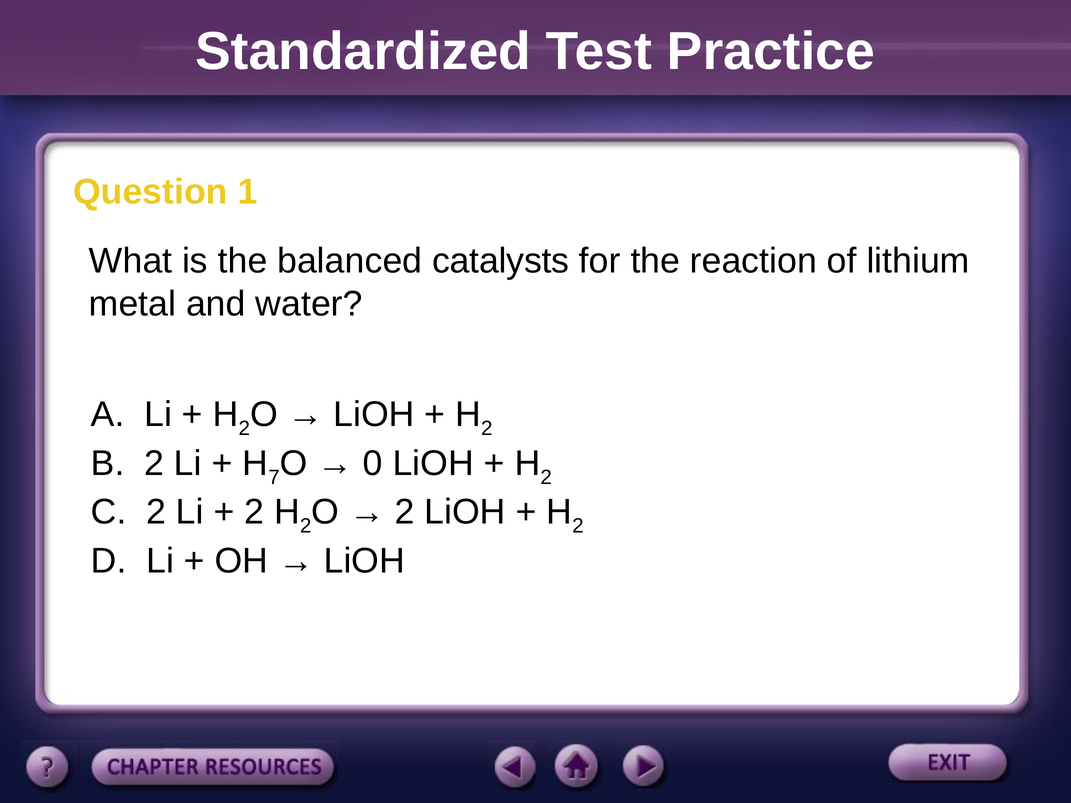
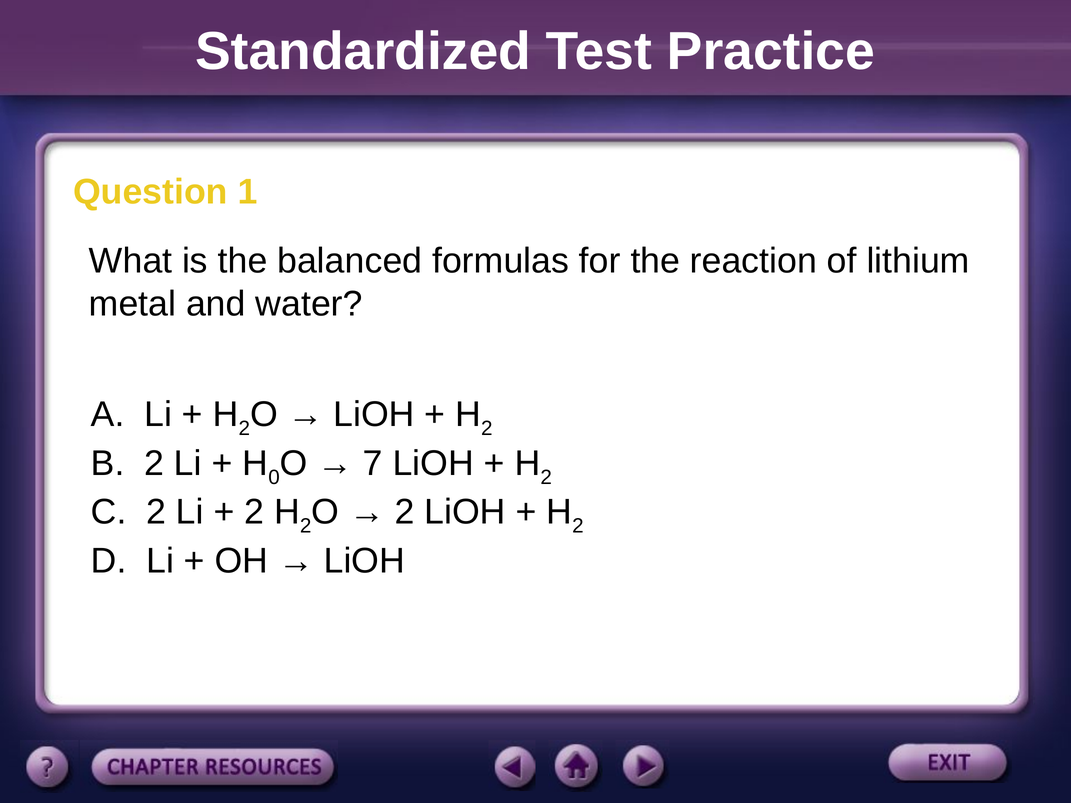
catalysts: catalysts -> formulas
7: 7 -> 0
0: 0 -> 7
